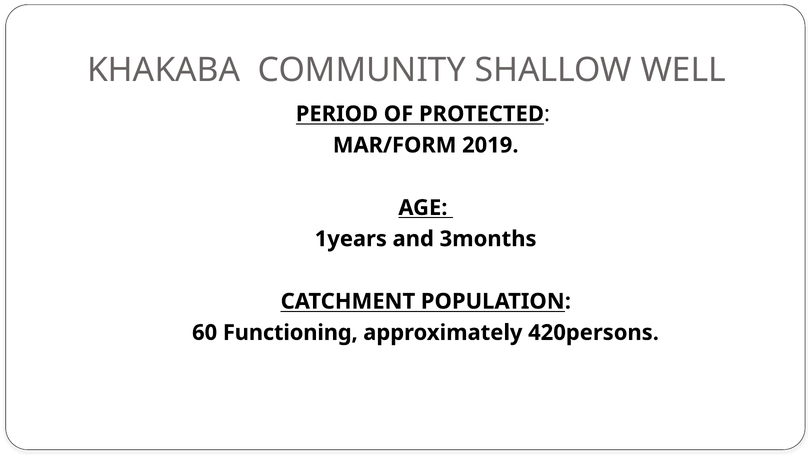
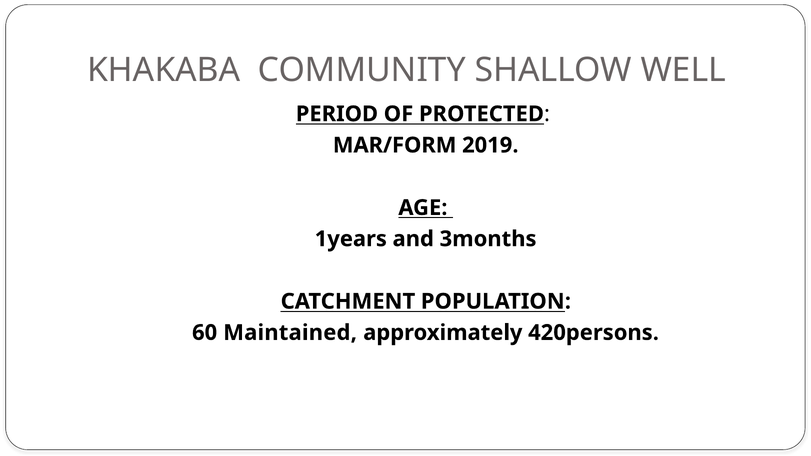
Functioning: Functioning -> Maintained
